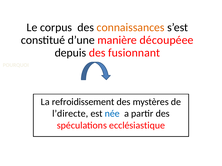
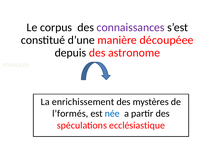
connaissances colour: orange -> purple
fusionnant: fusionnant -> astronome
refroidissement: refroidissement -> enrichissement
l’directe: l’directe -> l’formés
